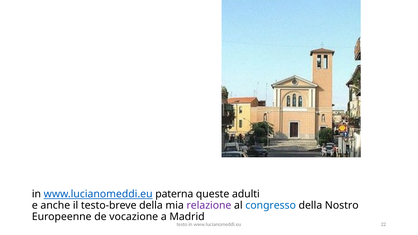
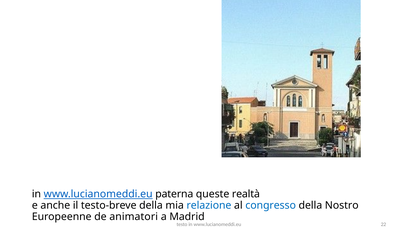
adulti: adulti -> realtà
relazione colour: purple -> blue
vocazione: vocazione -> animatori
